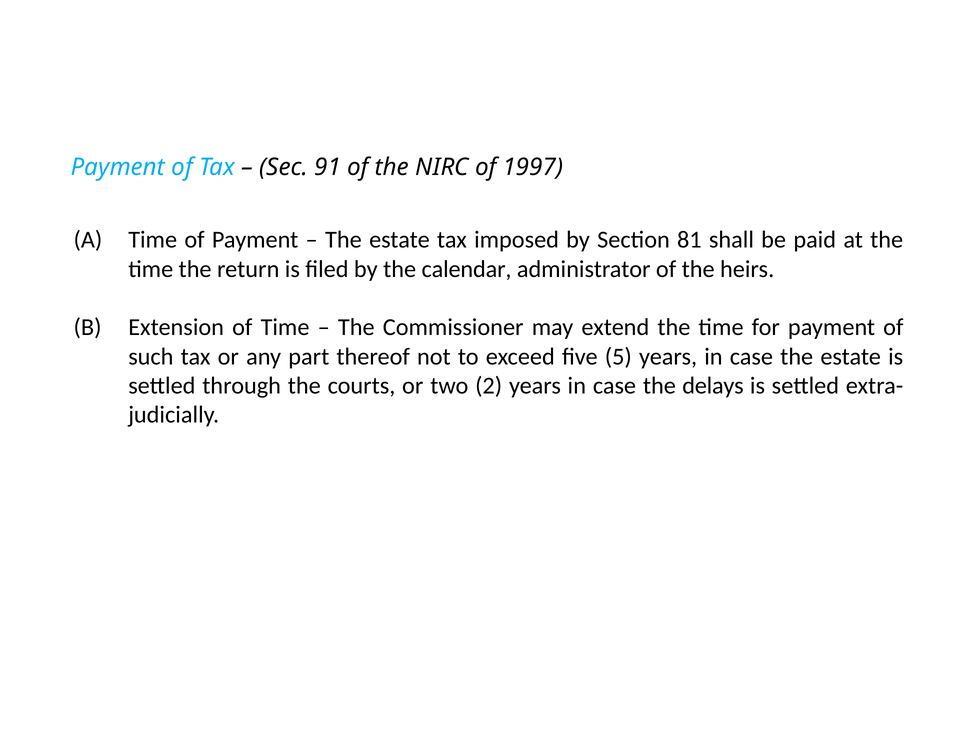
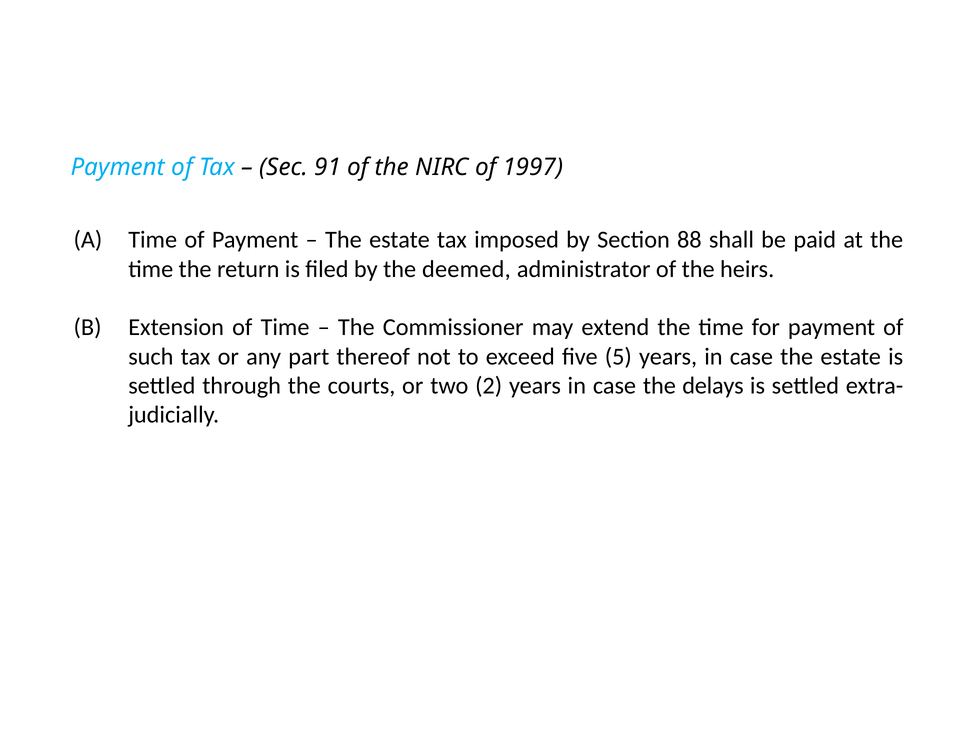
81: 81 -> 88
calendar: calendar -> deemed
